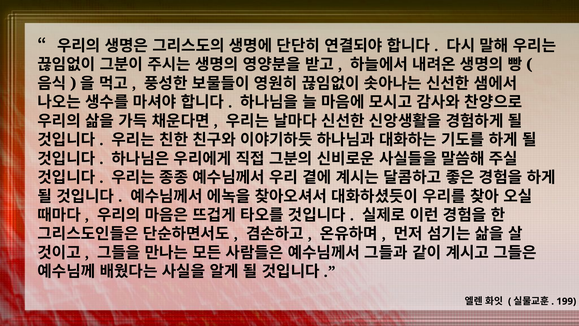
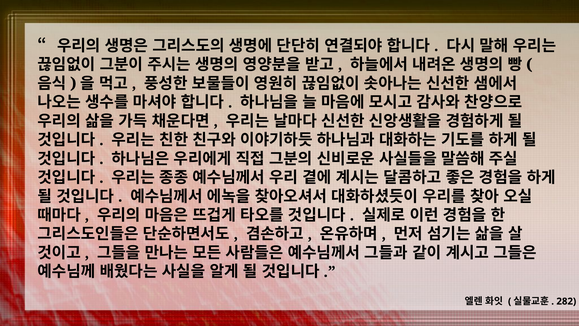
199: 199 -> 282
